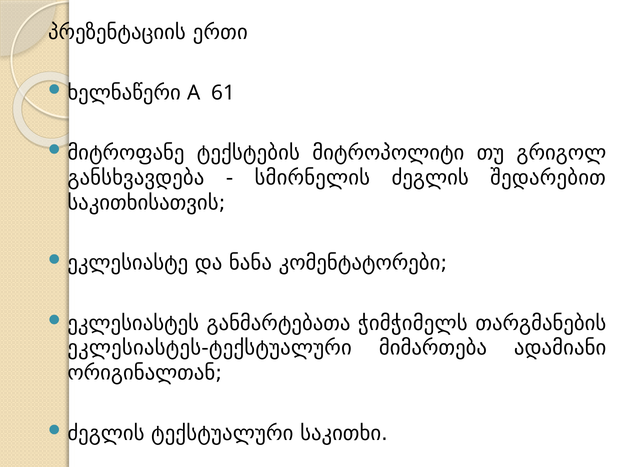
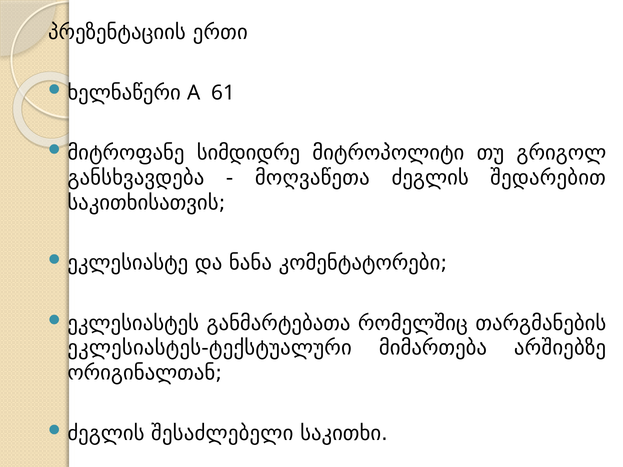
ტექსტების: ტექსტების -> სიმდიდრე
სმირნელის: სმირნელის -> მოღვაწეთა
ჭიმჭიმელს: ჭიმჭიმელს -> რომელშიც
ადამიანი: ადამიანი -> არშიებზე
ტექსტუალური: ტექსტუალური -> შესაძლებელი
